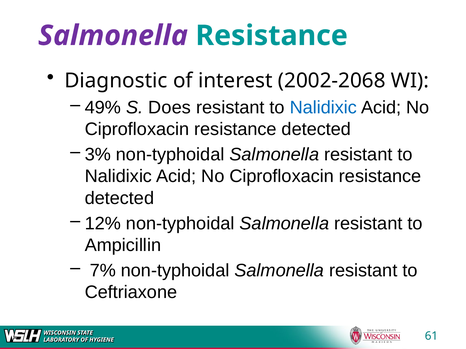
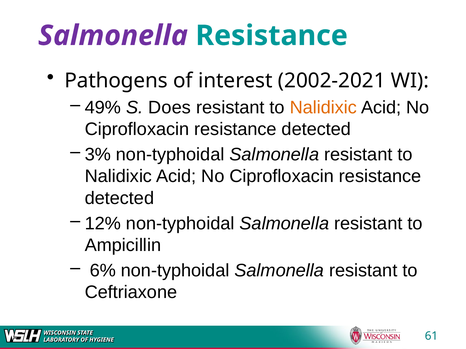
Diagnostic: Diagnostic -> Pathogens
2002-2068: 2002-2068 -> 2002-2021
Nalidixic at (323, 108) colour: blue -> orange
7%: 7% -> 6%
